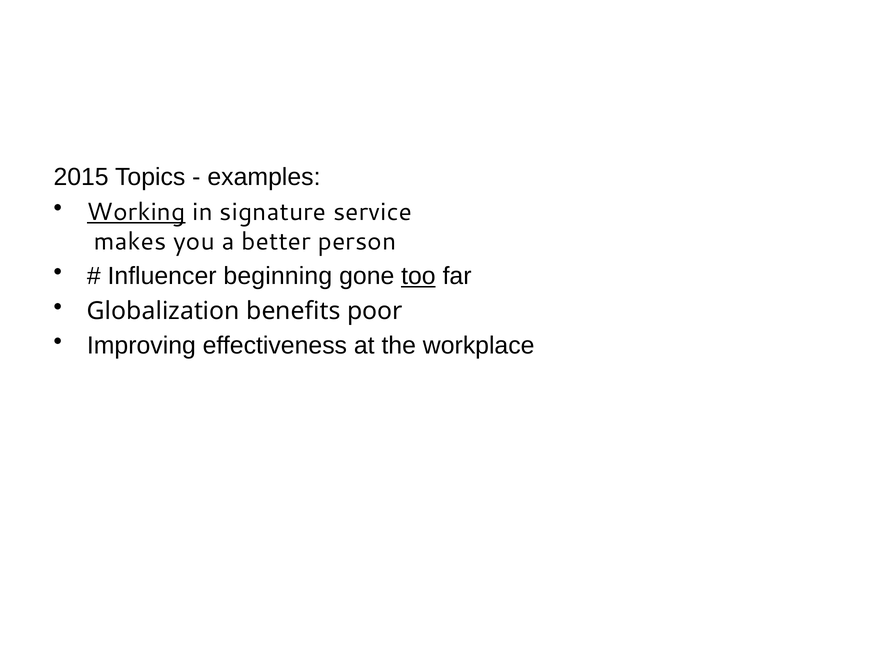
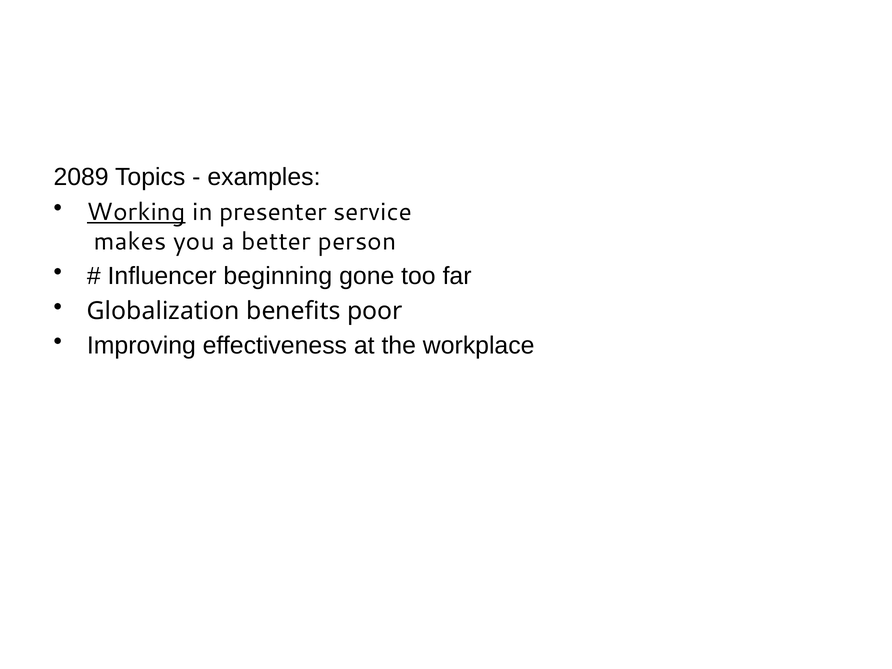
2015: 2015 -> 2089
signature: signature -> presenter
too underline: present -> none
